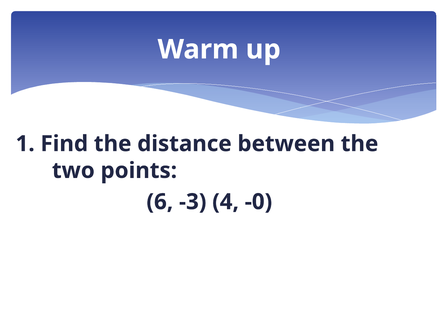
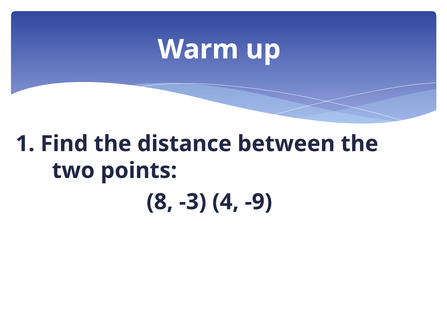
6: 6 -> 8
-0: -0 -> -9
